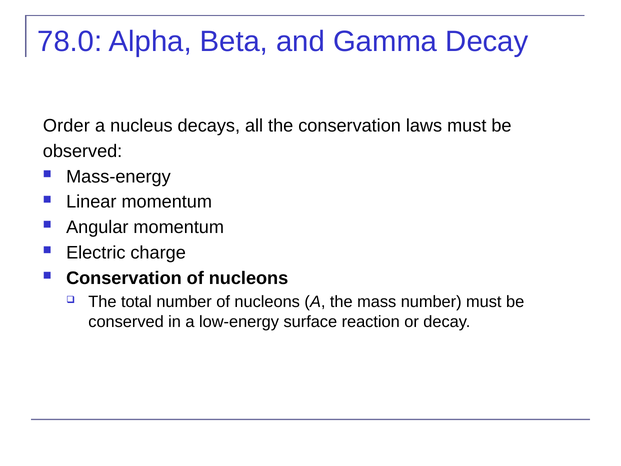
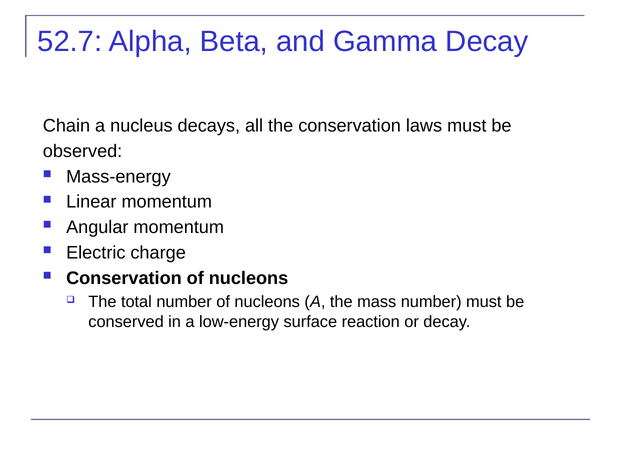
78.0: 78.0 -> 52.7
Order: Order -> Chain
